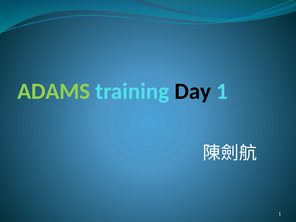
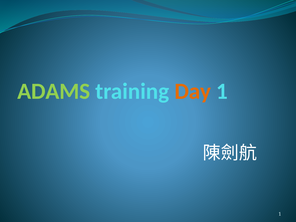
Day colour: black -> orange
